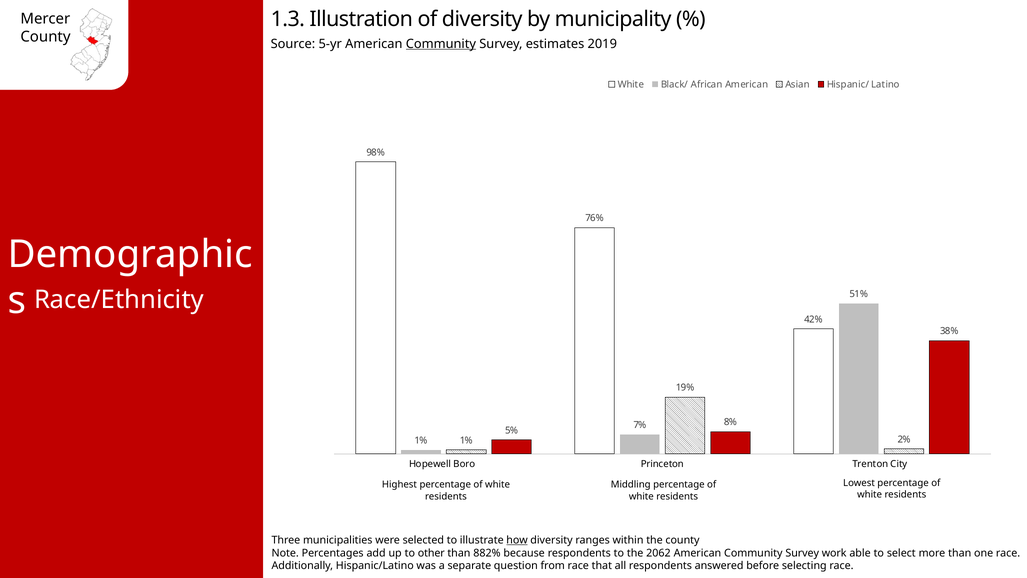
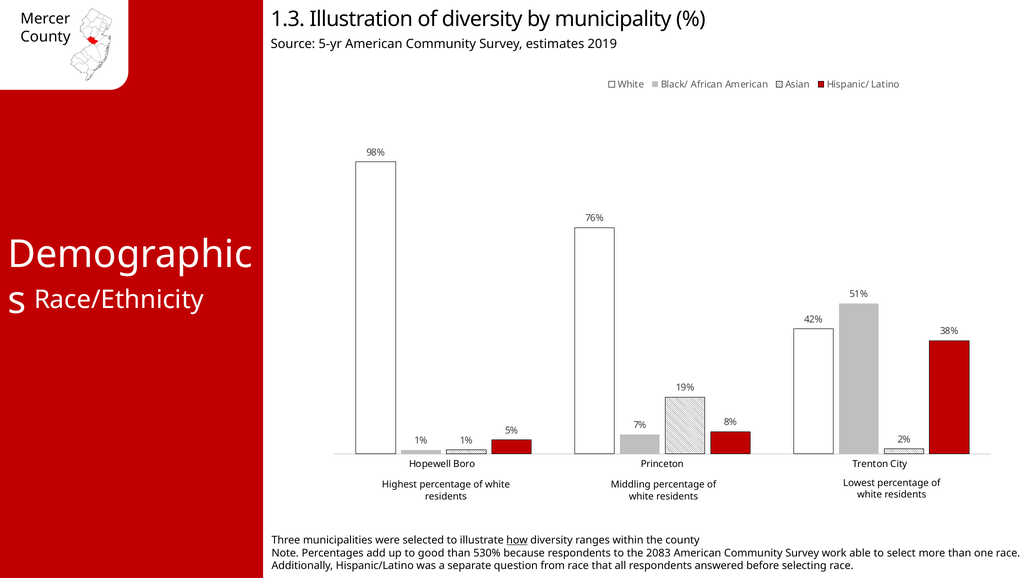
Community at (441, 44) underline: present -> none
other: other -> good
882%: 882% -> 530%
2062: 2062 -> 2083
